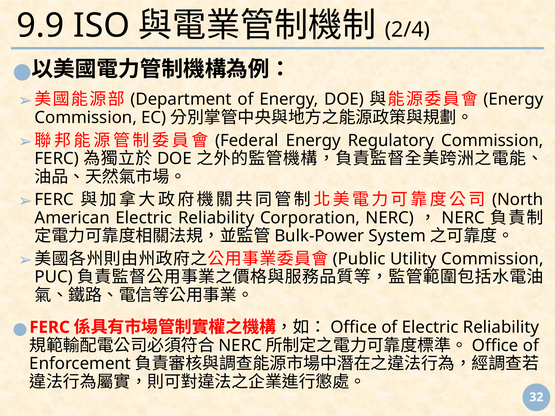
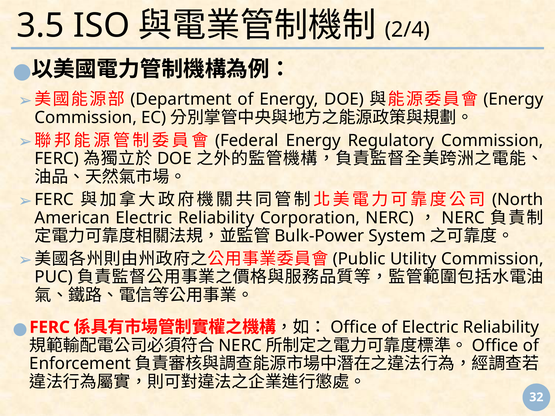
9.9: 9.9 -> 3.5
